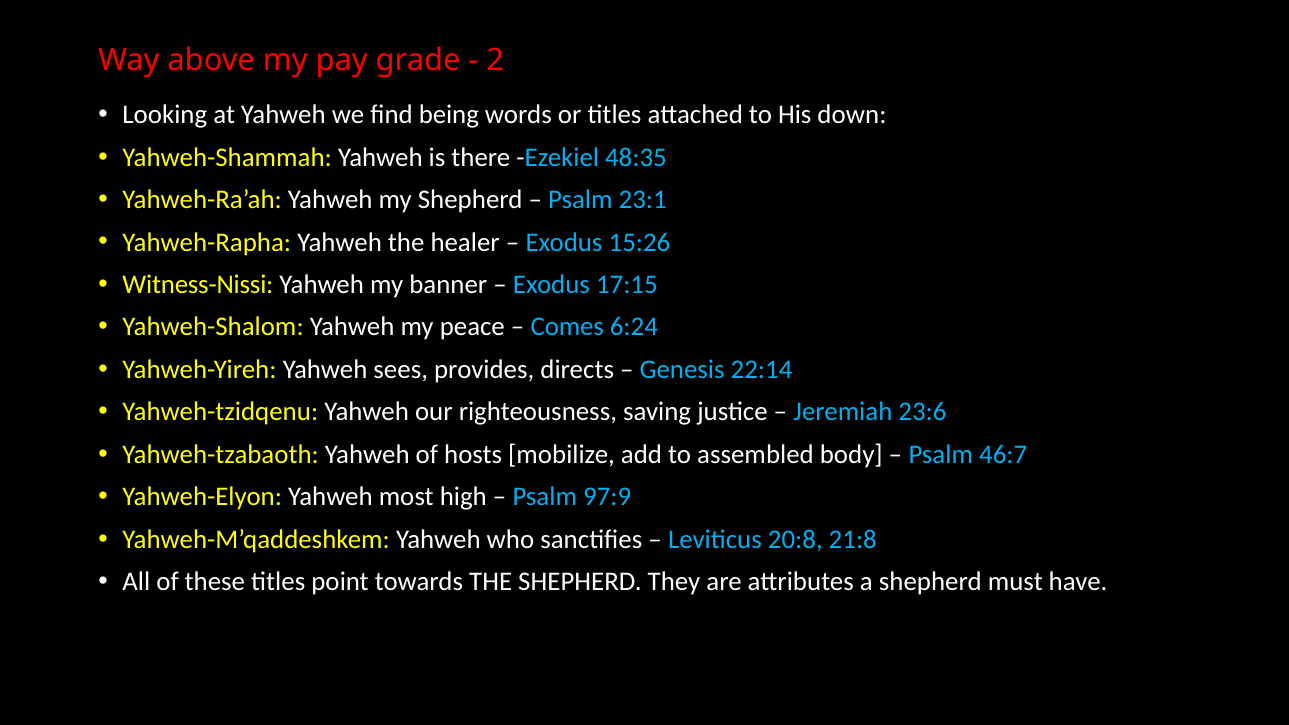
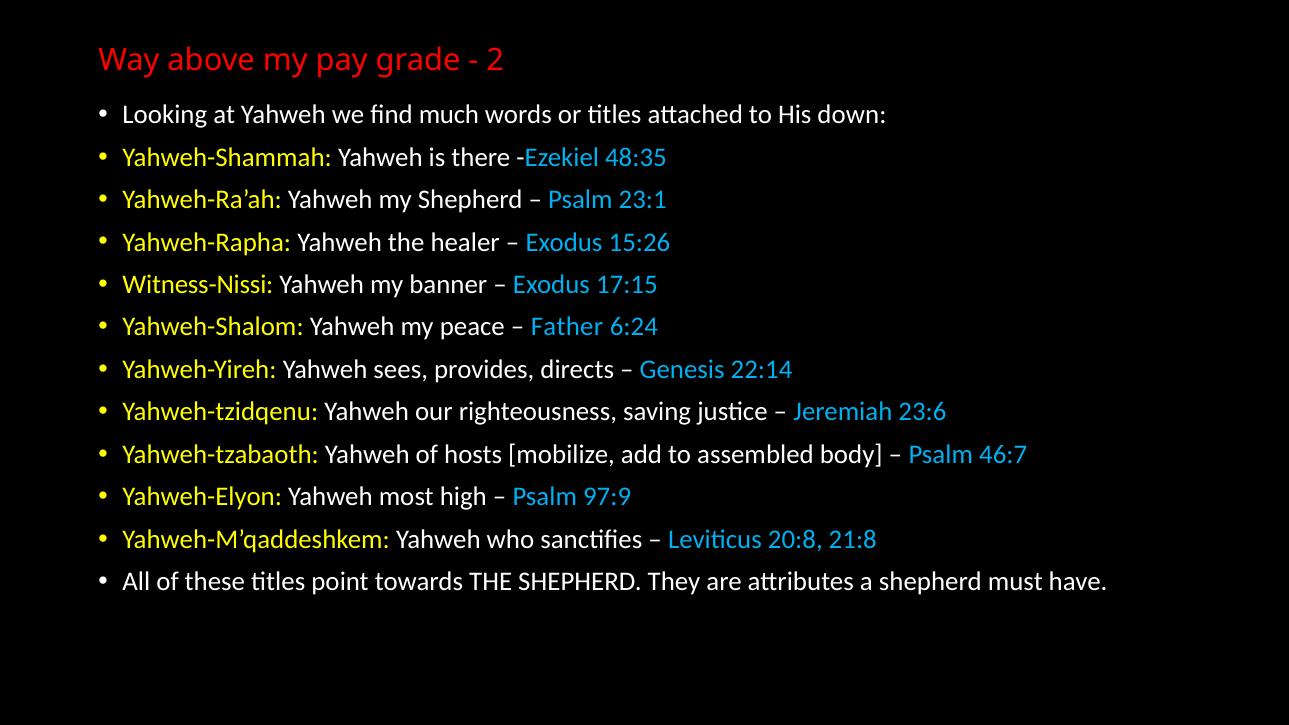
being: being -> much
Comes: Comes -> Father
